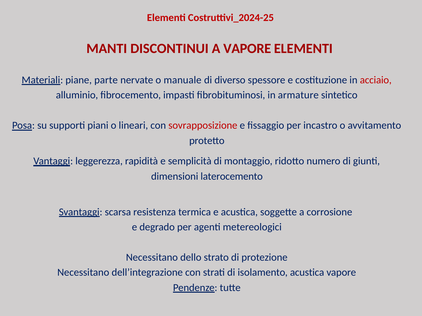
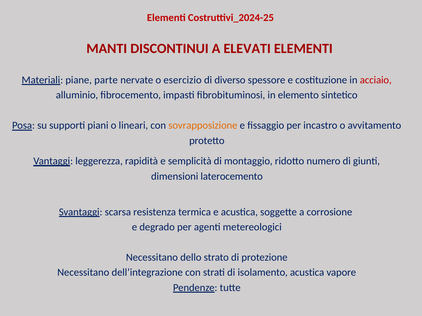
A VAPORE: VAPORE -> ELEVATI
manuale: manuale -> esercizio
armature: armature -> elemento
sovrapposizione colour: red -> orange
